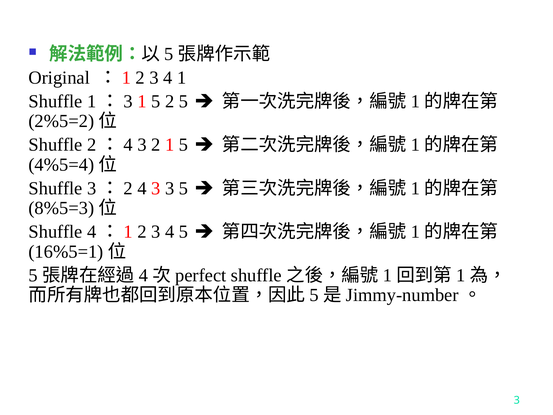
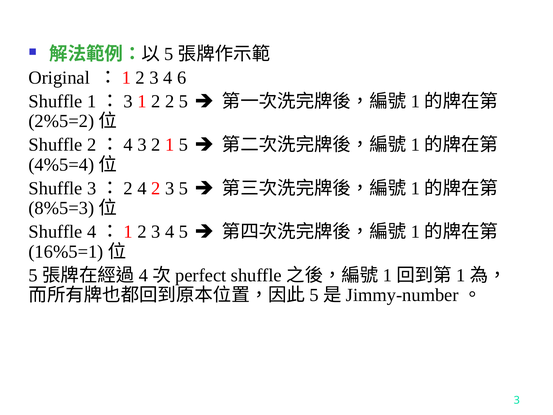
4 1: 1 -> 6
1：3 1 5: 5 -> 2
4 3: 3 -> 2
